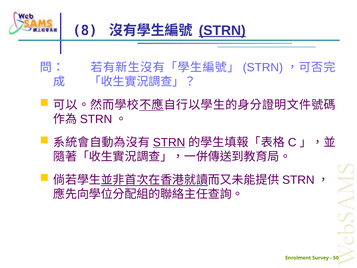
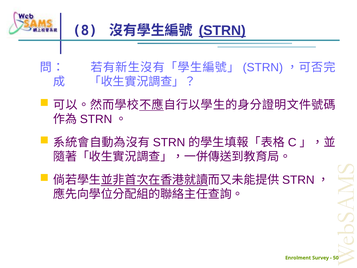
STRN at (169, 142) underline: present -> none
